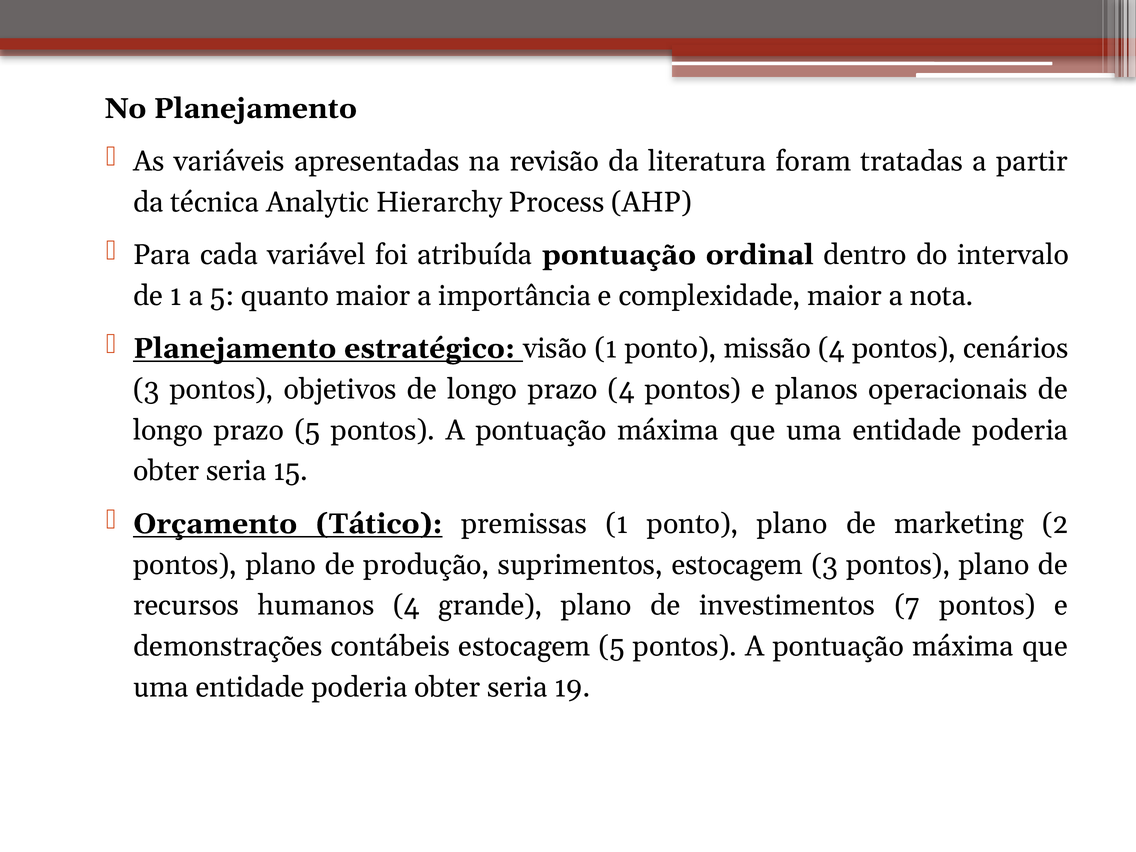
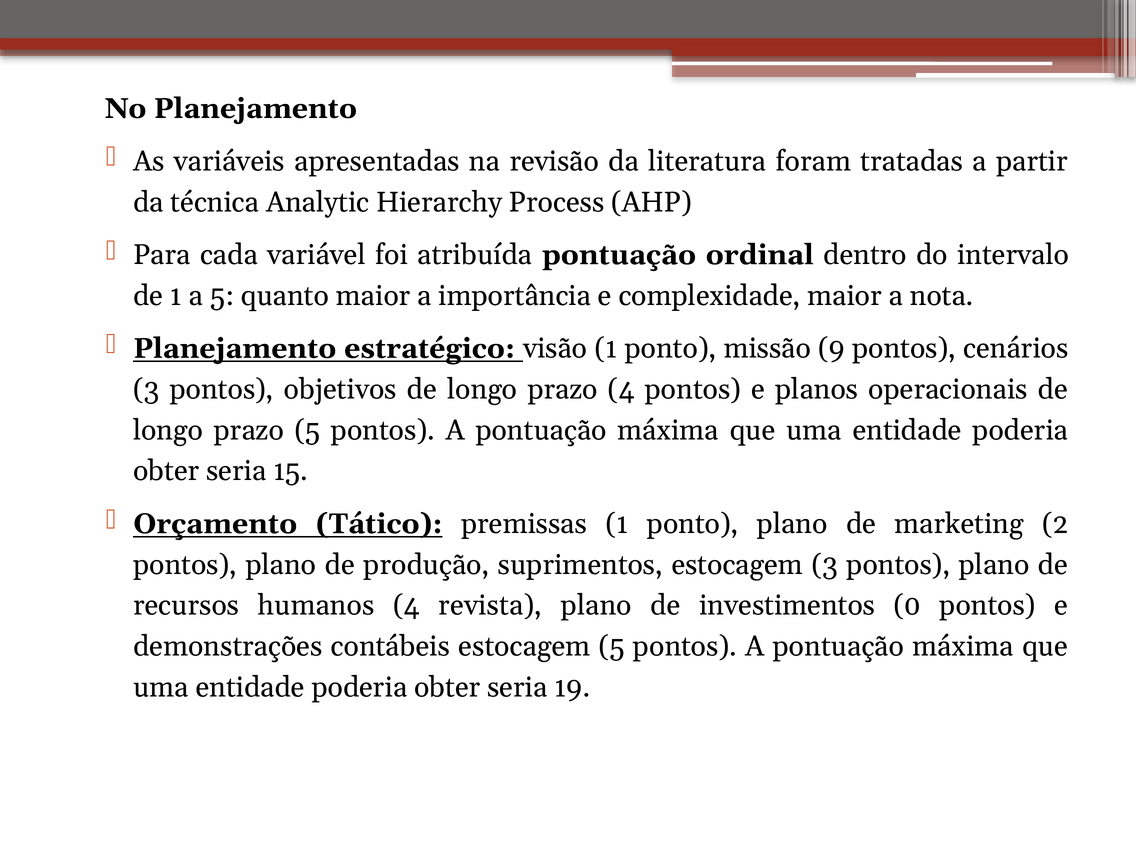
missão 4: 4 -> 9
grande: grande -> revista
7: 7 -> 0
